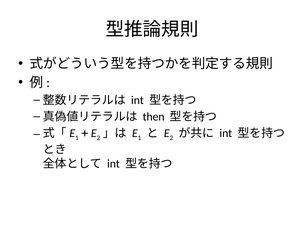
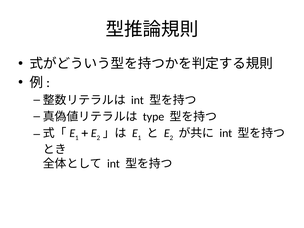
then: then -> type
